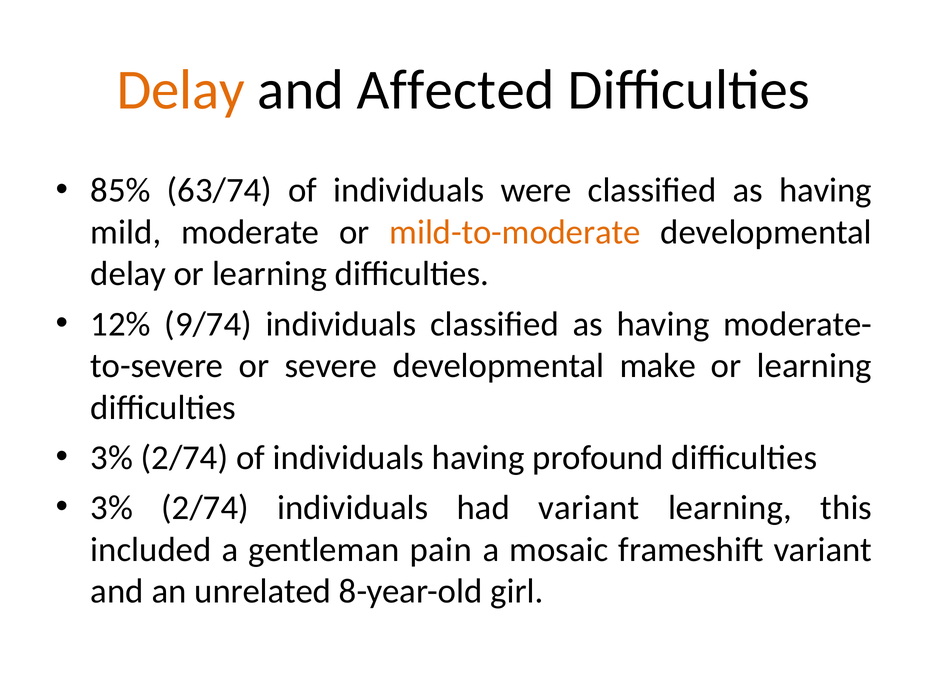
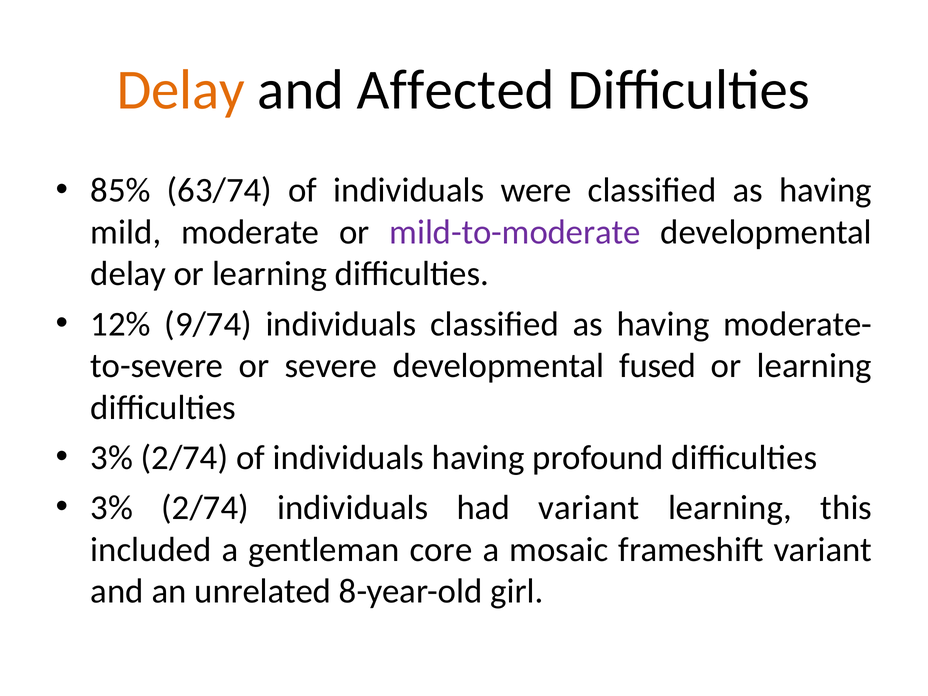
mild-to-moderate colour: orange -> purple
make: make -> fused
pain: pain -> core
